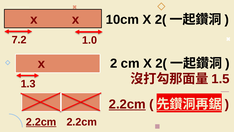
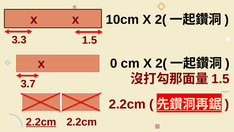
7.2: 7.2 -> 3.3
1.0 at (90, 40): 1.0 -> 1.5
2: 2 -> 0
1.3: 1.3 -> 3.7
2.2cm at (127, 104) underline: present -> none
